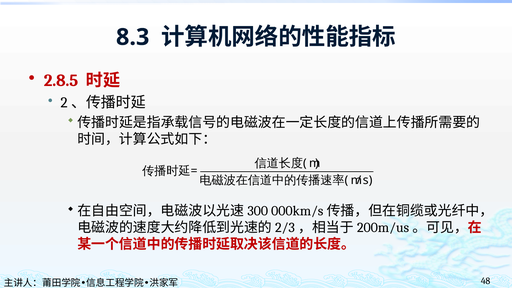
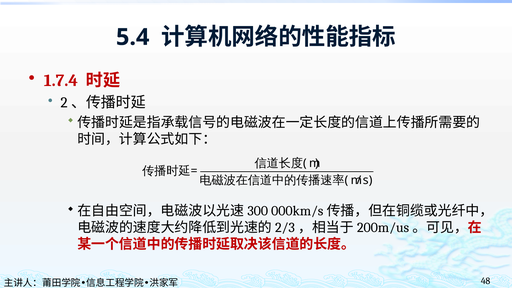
8.3: 8.3 -> 5.4
2.8.5: 2.8.5 -> 1.7.4
